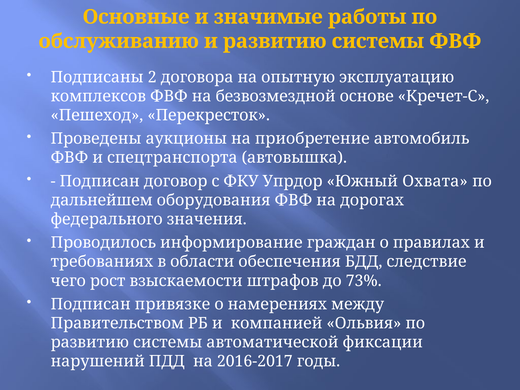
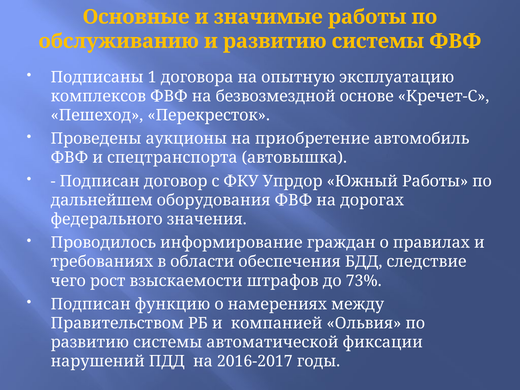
2: 2 -> 1
Южный Охвата: Охвата -> Работы
привязке: привязке -> функцию
